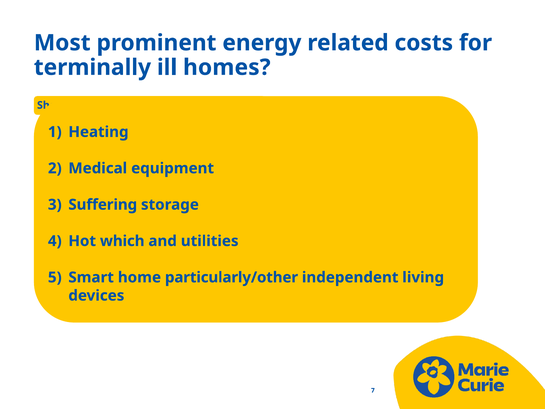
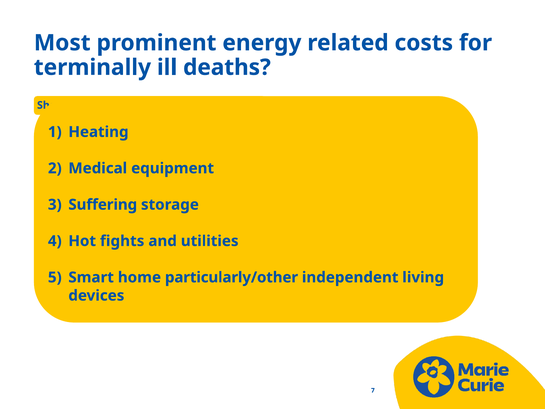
homes: homes -> deaths
which: which -> fights
